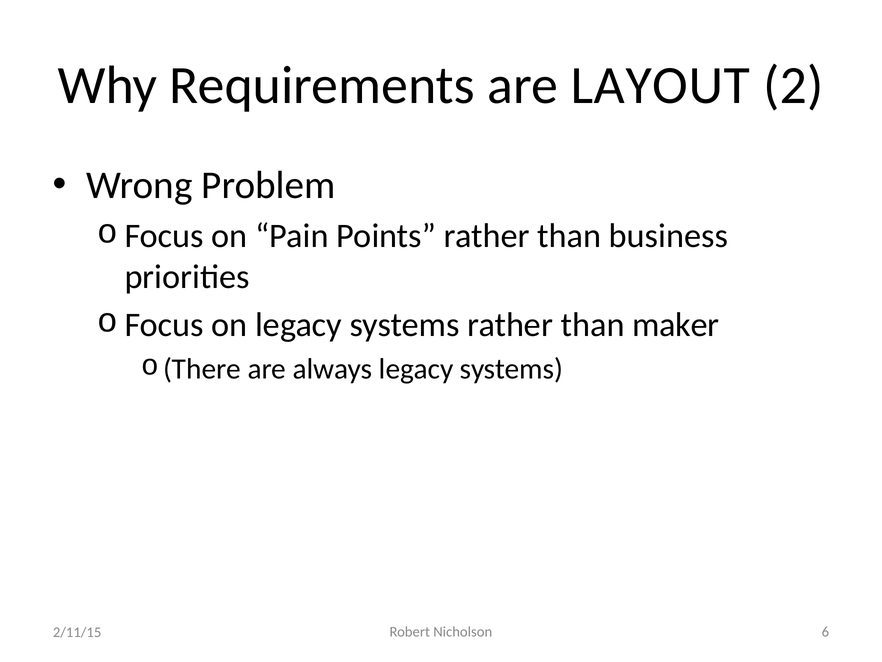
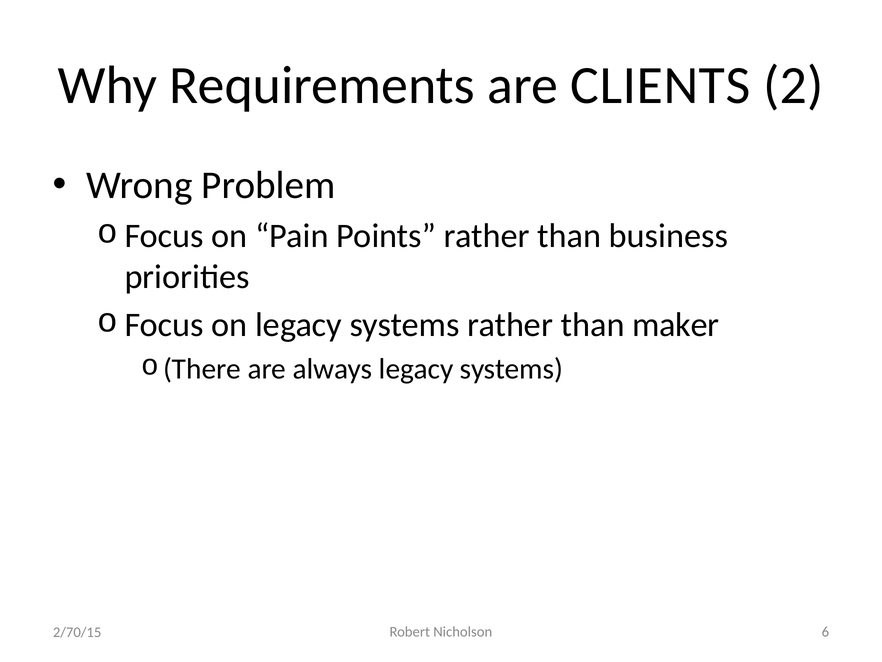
LAYOUT: LAYOUT -> CLIENTS
2/11/15: 2/11/15 -> 2/70/15
